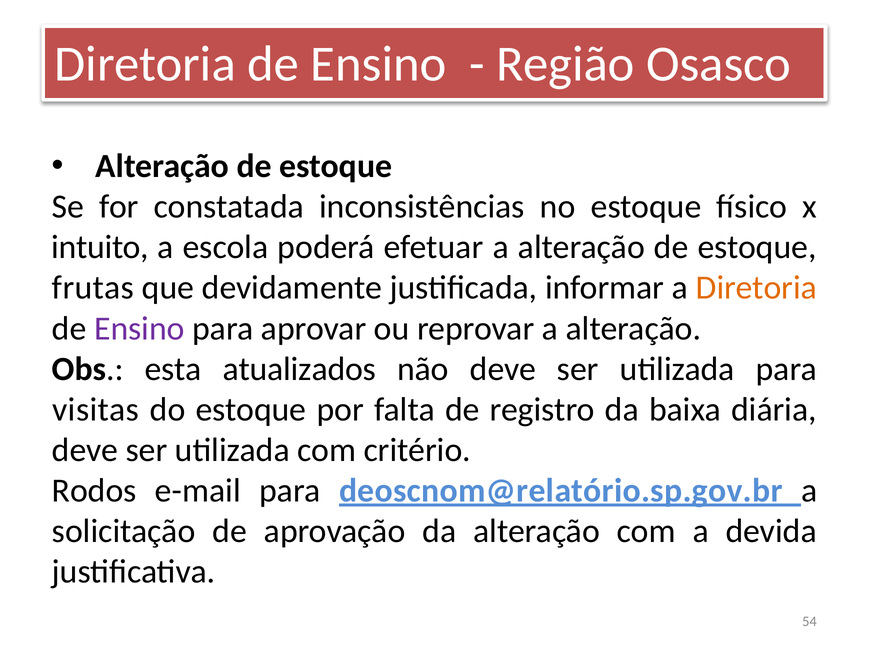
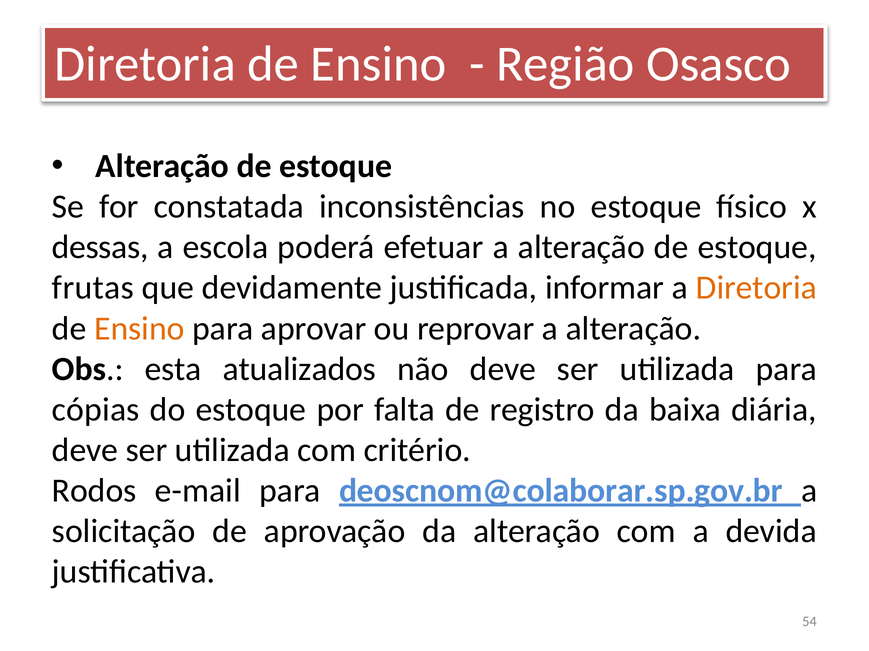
intuito: intuito -> dessas
Ensino at (139, 329) colour: purple -> orange
visitas: visitas -> cópias
deoscnom@relatório.sp.gov.br: deoscnom@relatório.sp.gov.br -> deoscnom@colaborar.sp.gov.br
